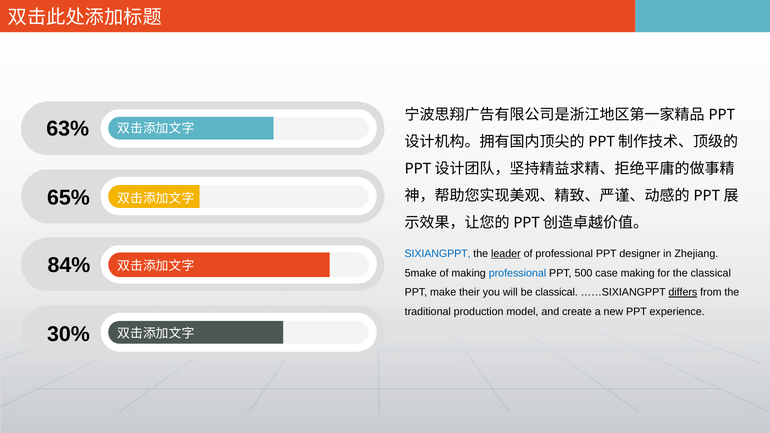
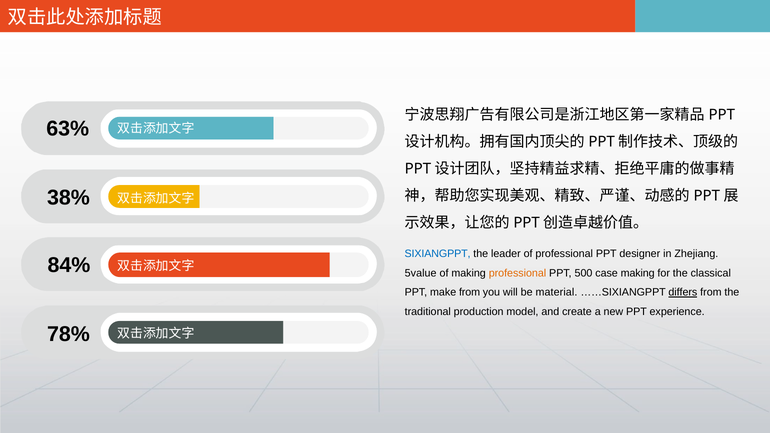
65%: 65% -> 38%
leader underline: present -> none
5make: 5make -> 5value
professional at (517, 273) colour: blue -> orange
make their: their -> from
be classical: classical -> material
30%: 30% -> 78%
